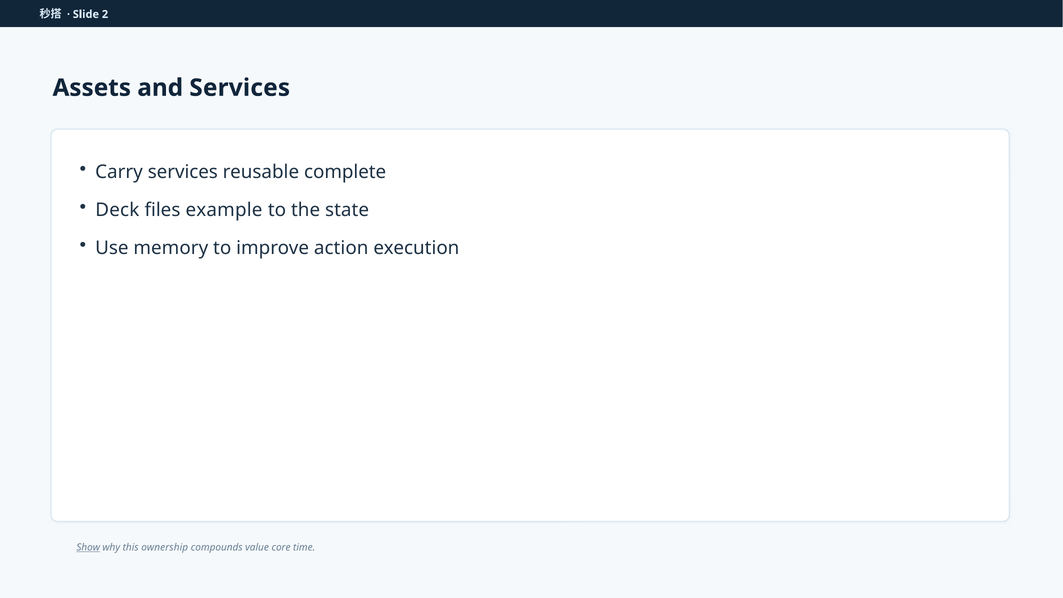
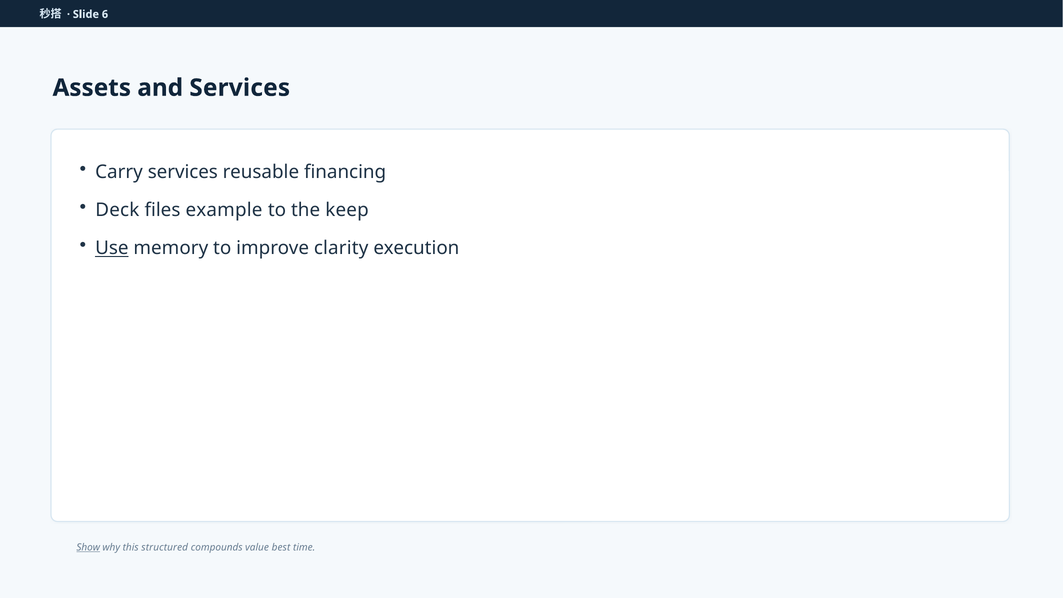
2: 2 -> 6
complete: complete -> financing
state: state -> keep
Use underline: none -> present
action: action -> clarity
ownership: ownership -> structured
core: core -> best
